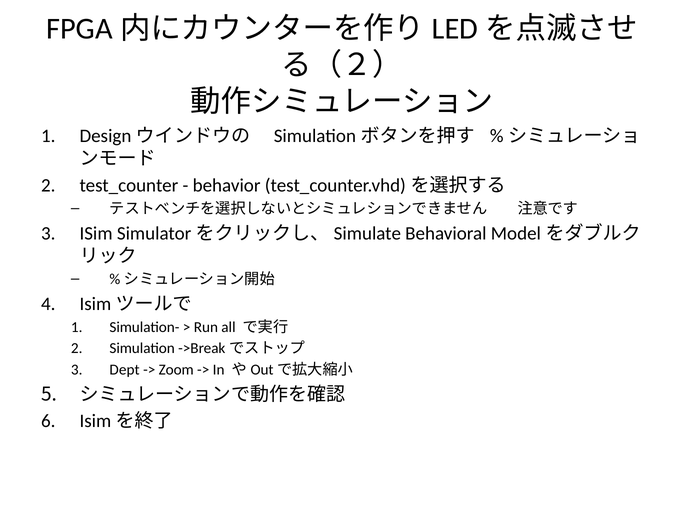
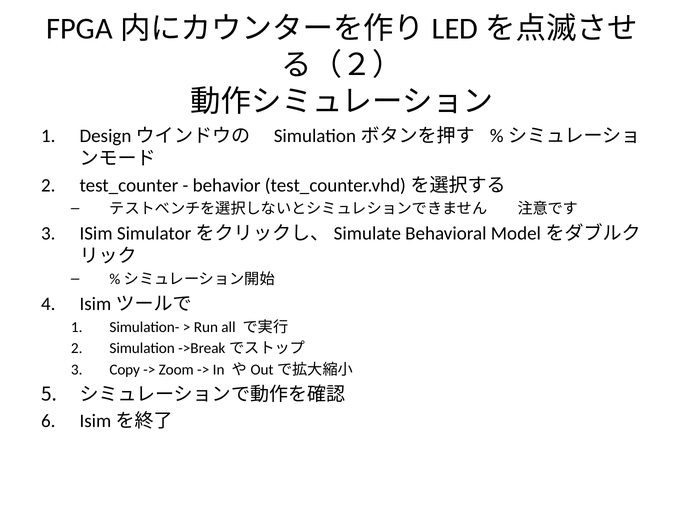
Dept: Dept -> Copy
